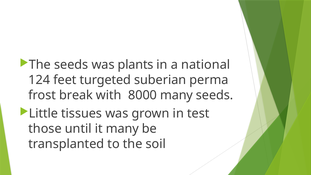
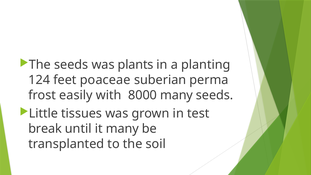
national: national -> planting
turgeted: turgeted -> poaceae
break: break -> easily
those: those -> break
